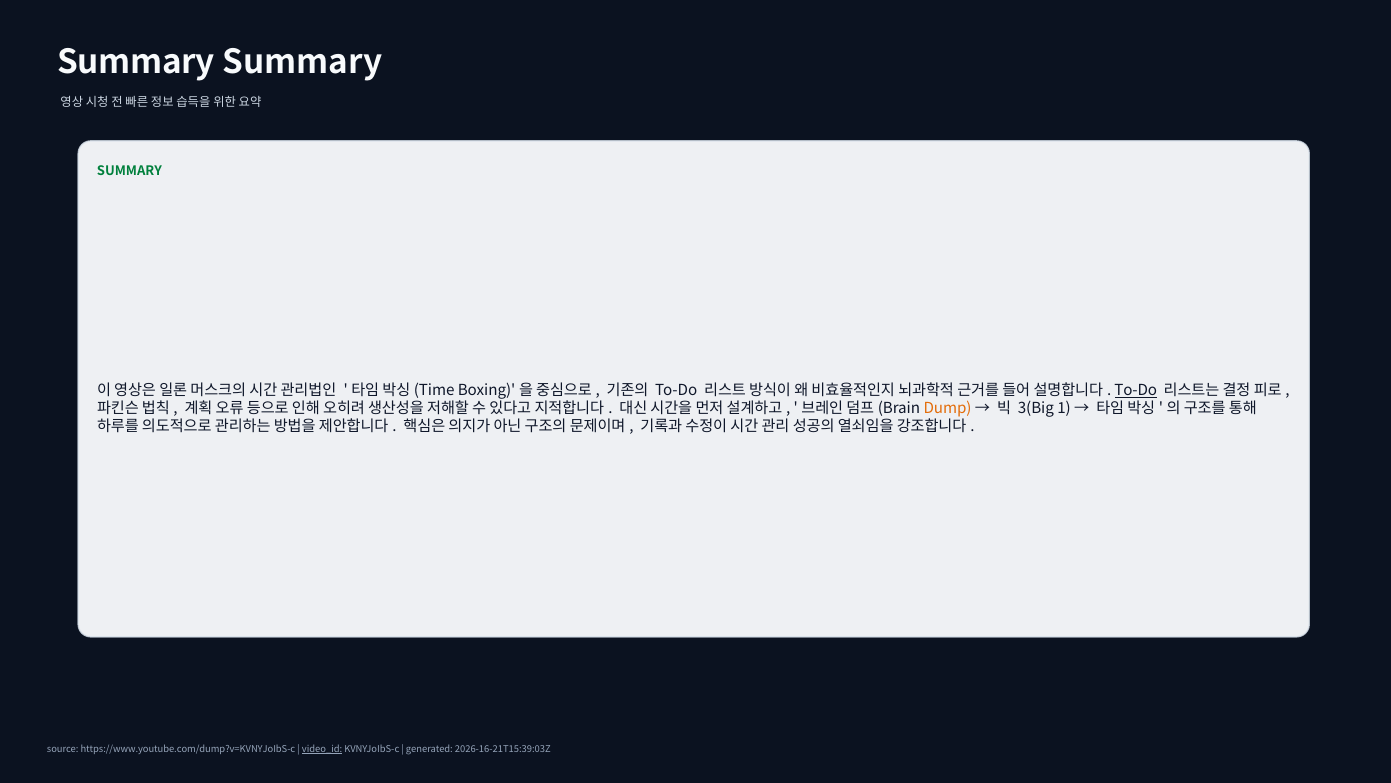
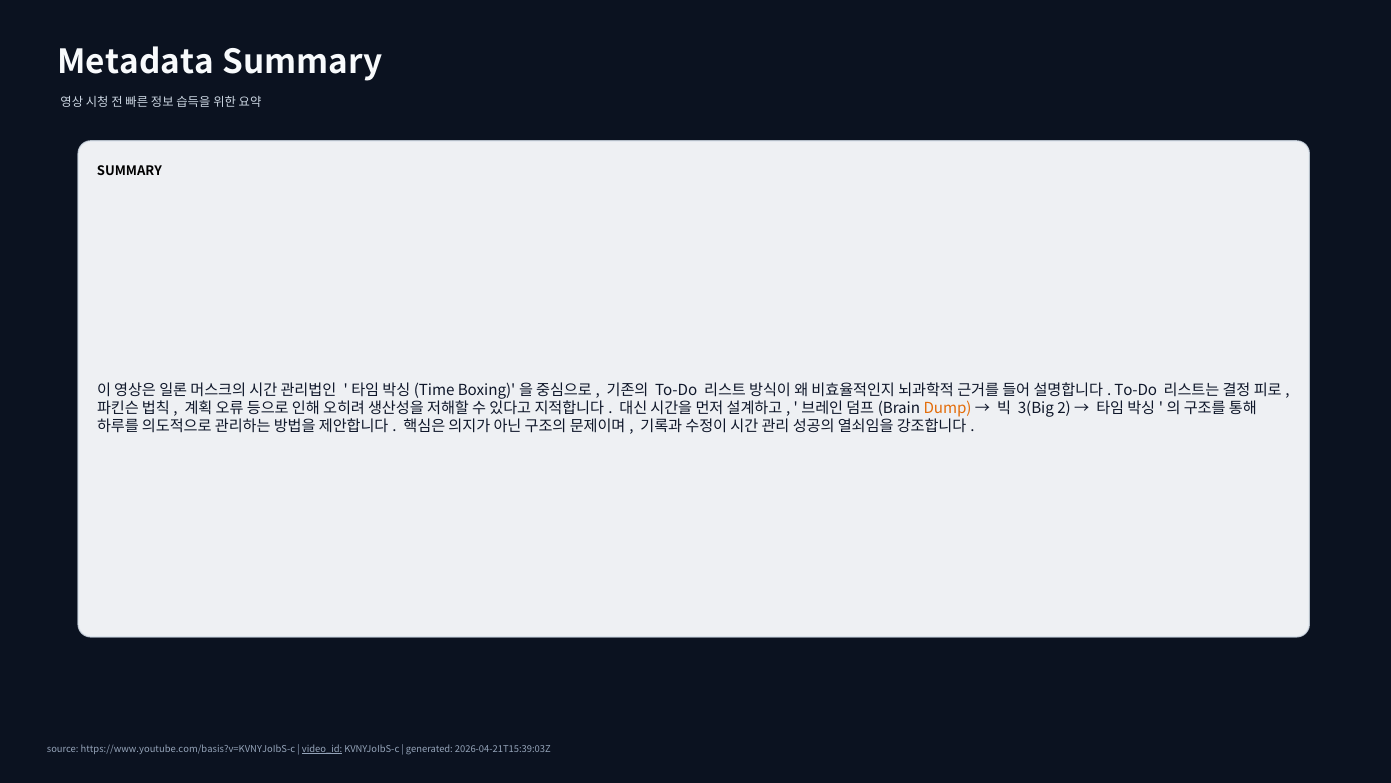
Summary at (136, 62): Summary -> Metadata
SUMMARY at (129, 171) colour: green -> black
To-Do at (1136, 390) underline: present -> none
1: 1 -> 2
https://www.youtube.com/dump?v=KVNYJoIbS-c: https://www.youtube.com/dump?v=KVNYJoIbS-c -> https://www.youtube.com/basis?v=KVNYJoIbS-c
2026-16-21T15:39:03Z: 2026-16-21T15:39:03Z -> 2026-04-21T15:39:03Z
